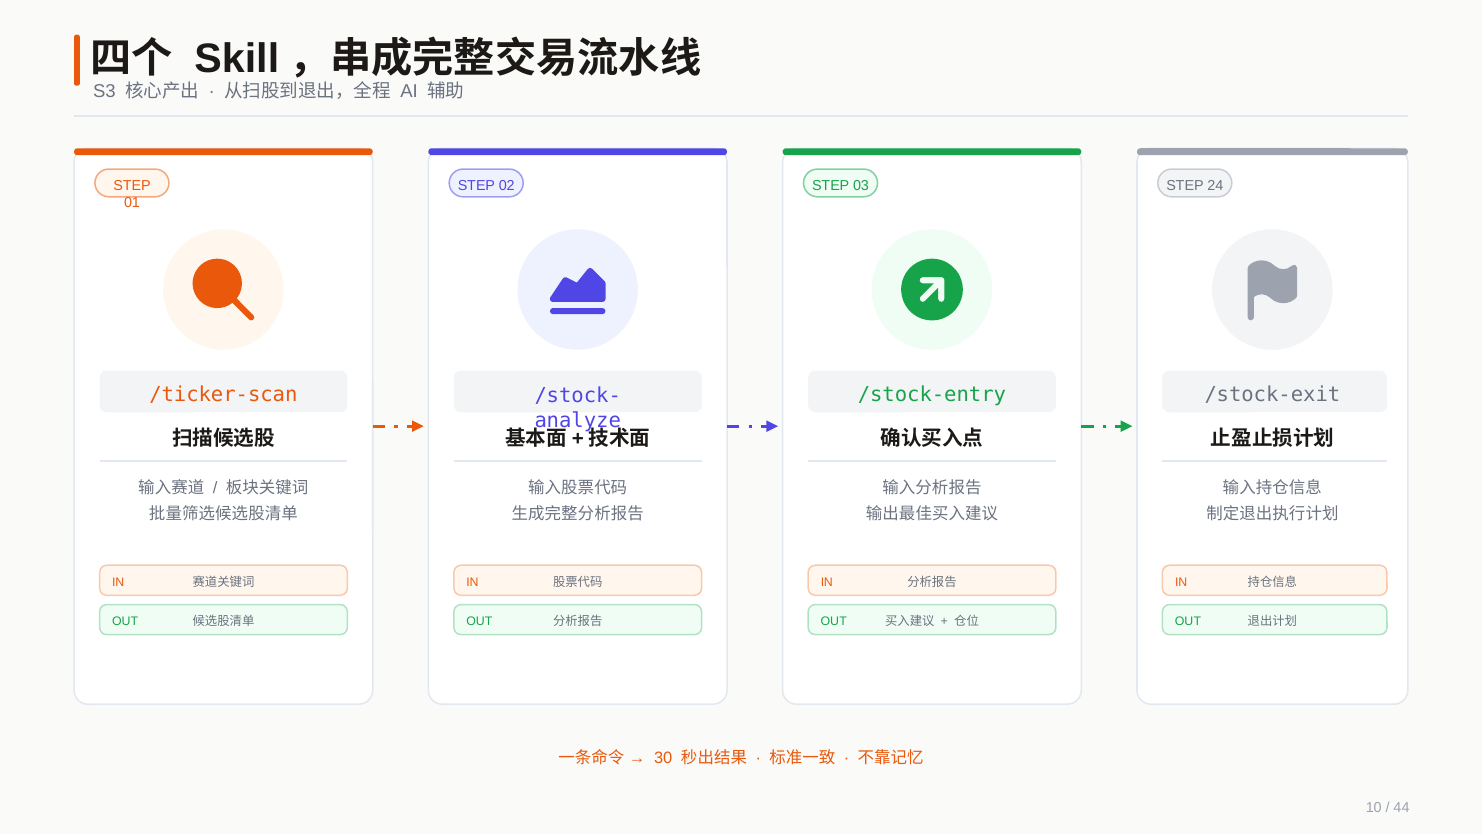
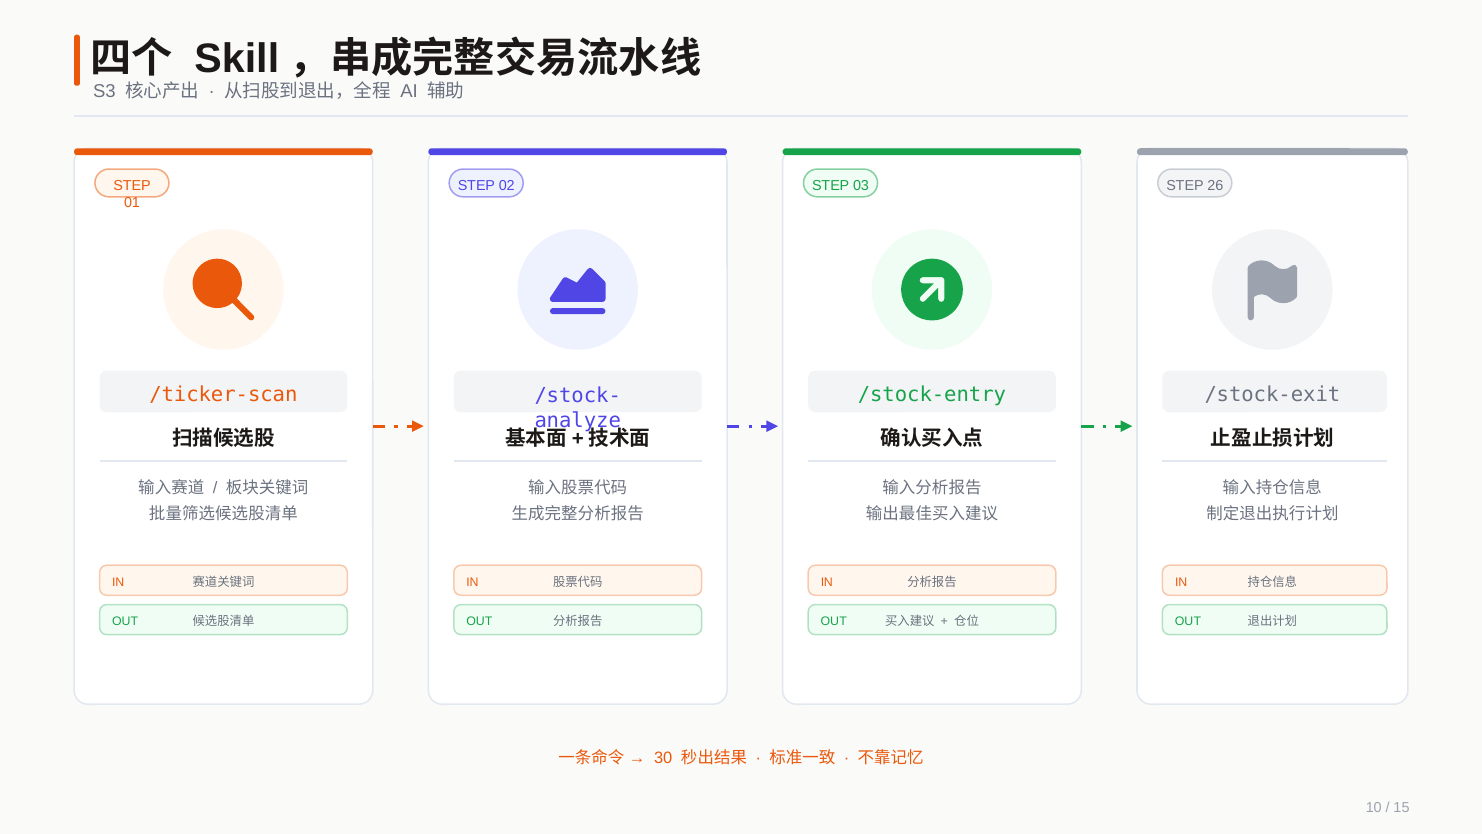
24: 24 -> 26
44: 44 -> 15
